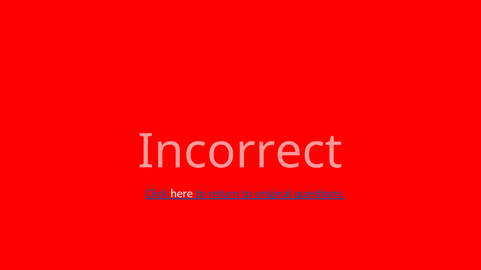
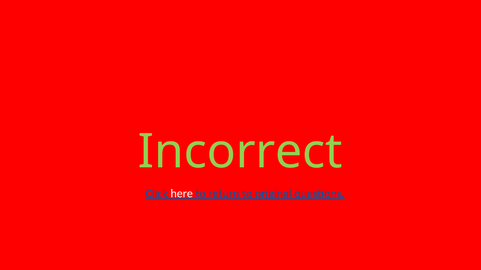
Incorrect colour: pink -> light green
